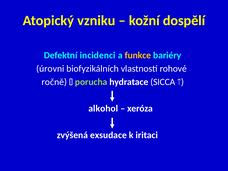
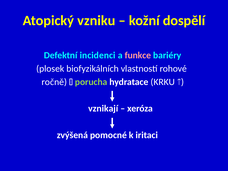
funkce colour: yellow -> pink
úrovni: úrovni -> plosek
SICCA: SICCA -> KRKU
alkohol: alkohol -> vznikají
exsudace: exsudace -> pomocné
